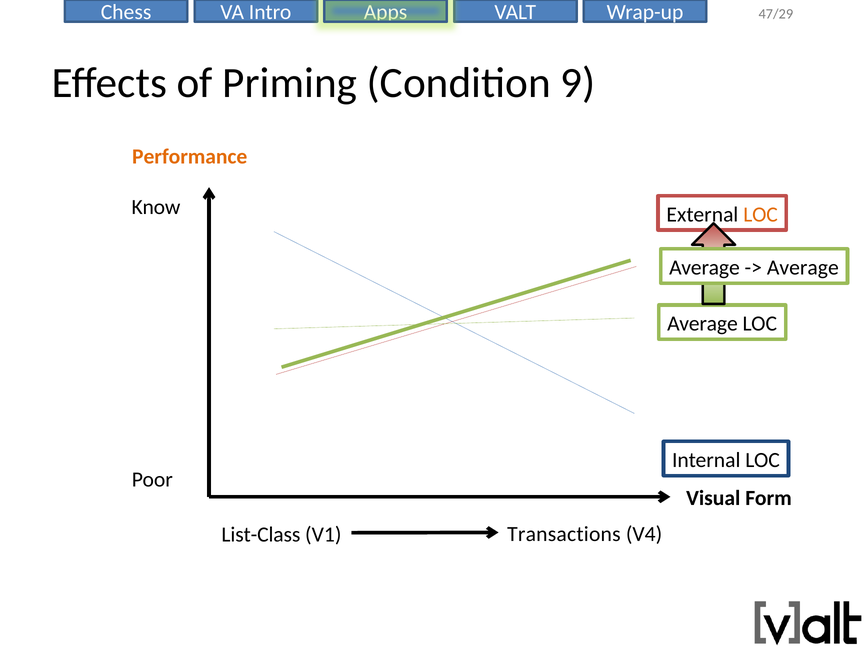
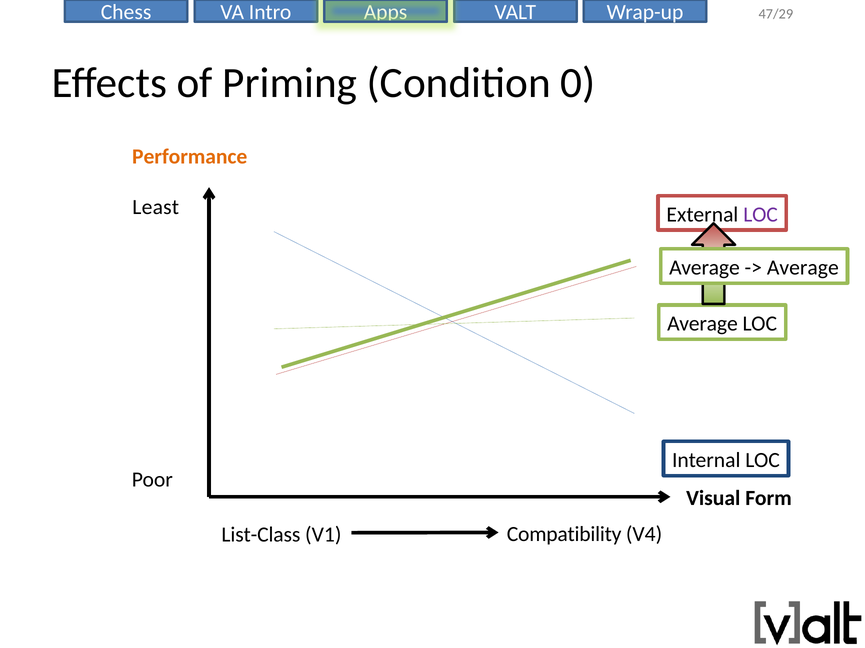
9: 9 -> 0
Know: Know -> Least
LOC at (761, 215) colour: orange -> purple
Transactions: Transactions -> Compatibility
